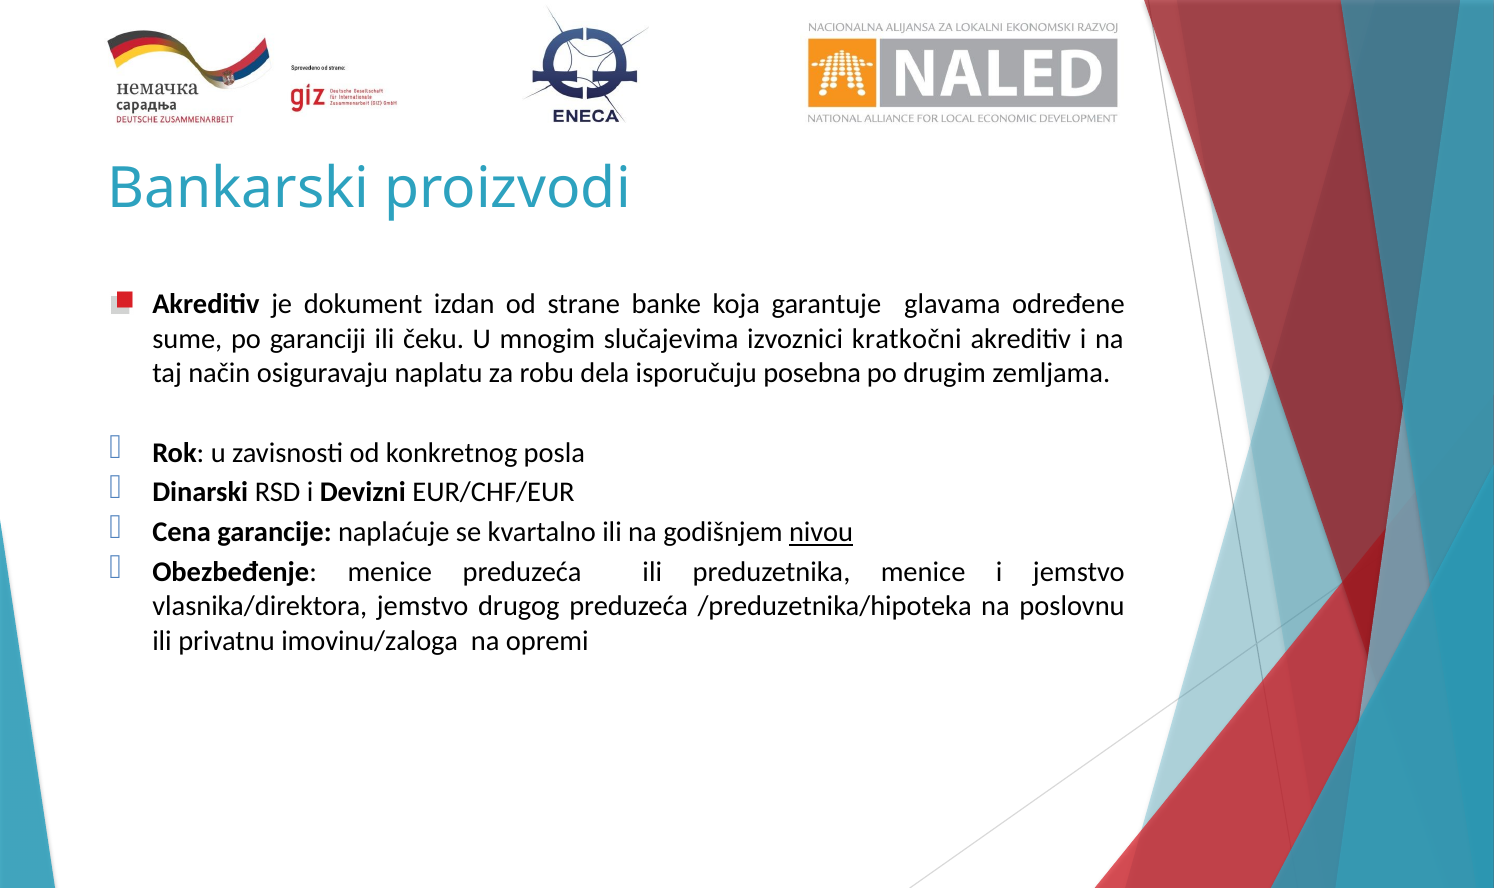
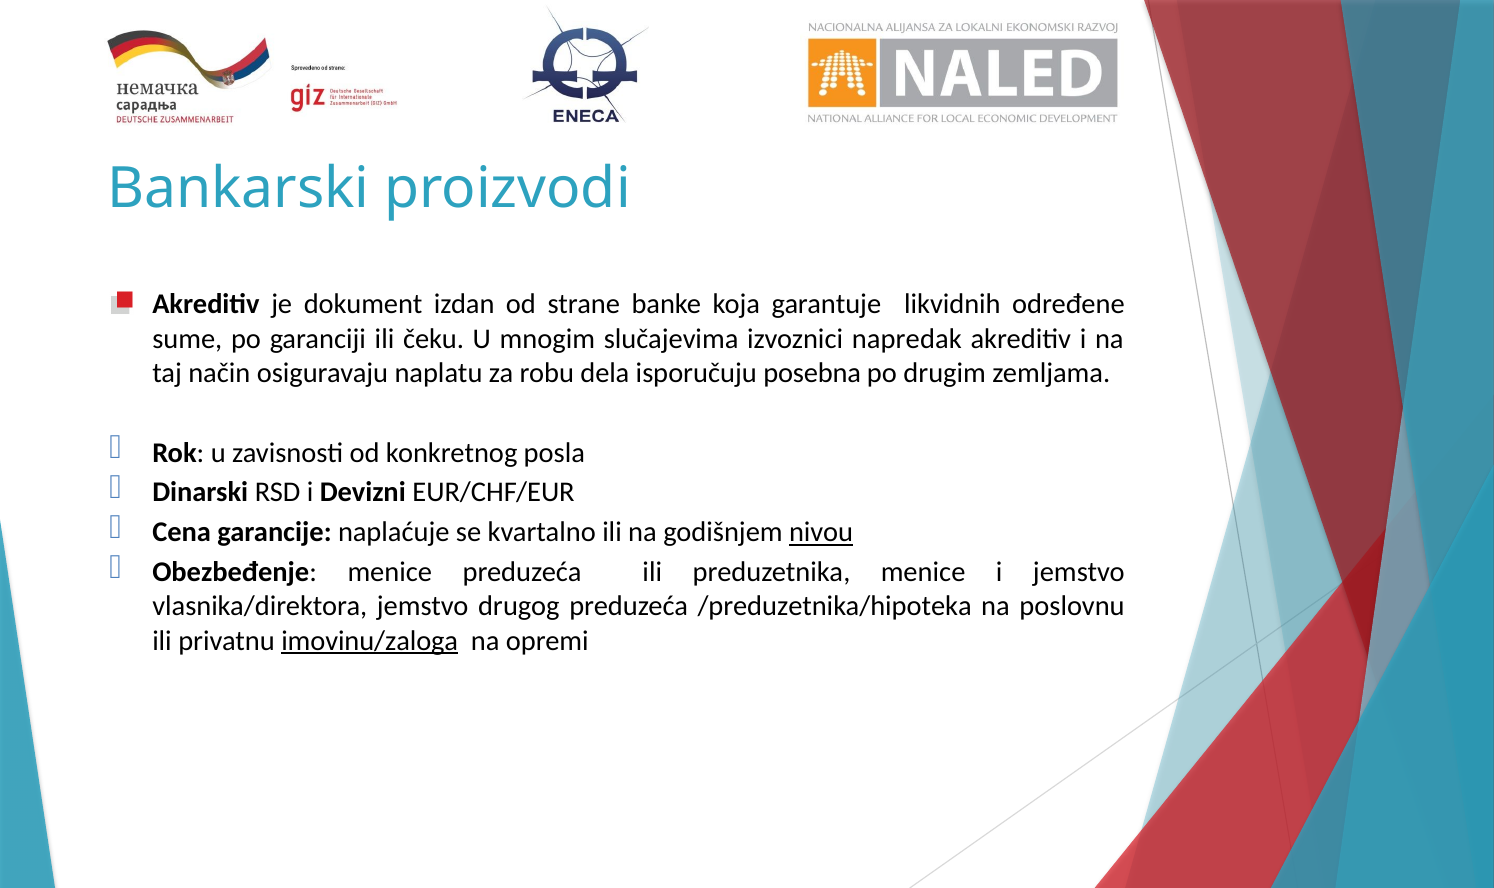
glavama: glavama -> likvidnih
kratkočni: kratkočni -> napredak
imovinu/zaloga underline: none -> present
